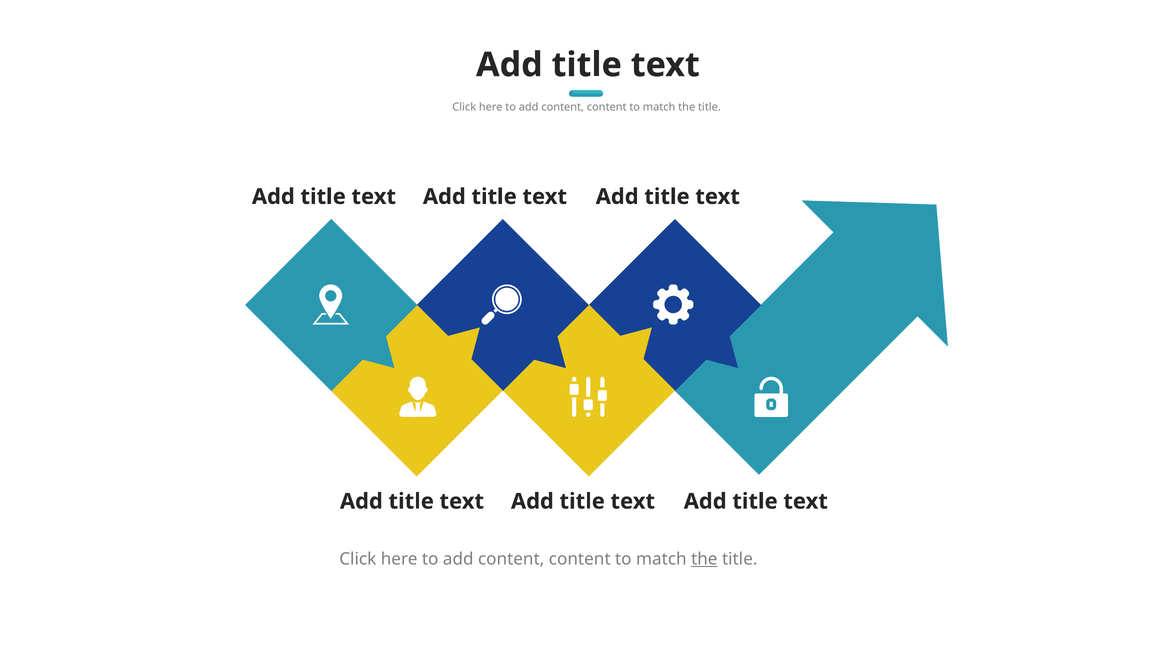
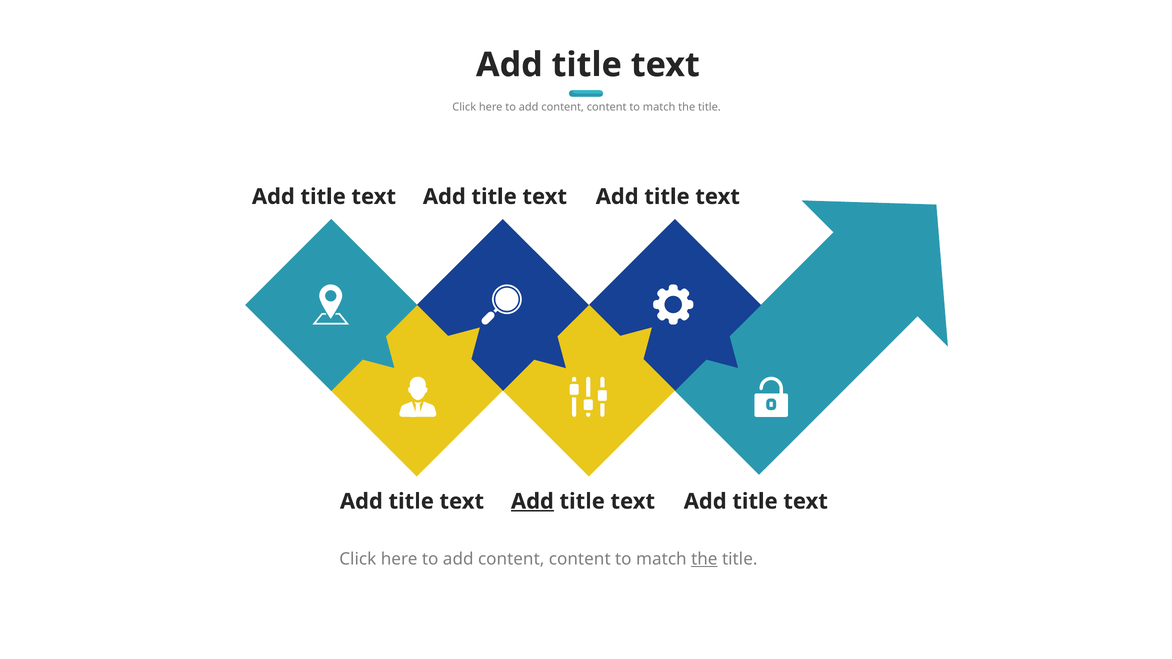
Add at (532, 502) underline: none -> present
